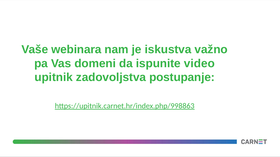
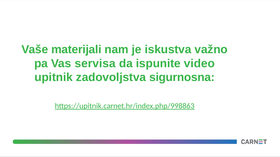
webinara: webinara -> materijali
domeni: domeni -> servisa
postupanje: postupanje -> sigurnosna
